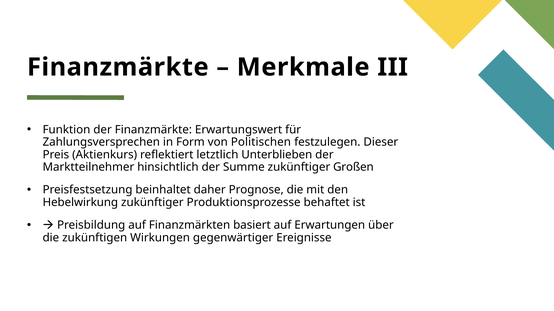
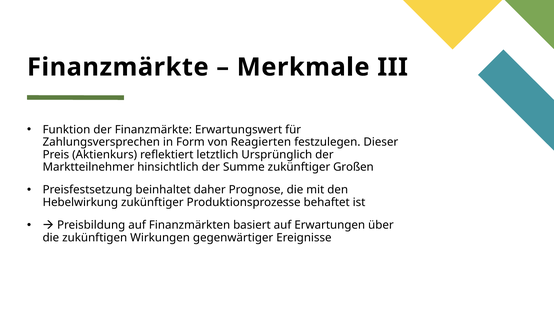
Politischen: Politischen -> Reagierten
Unterblieben: Unterblieben -> Ursprünglich
